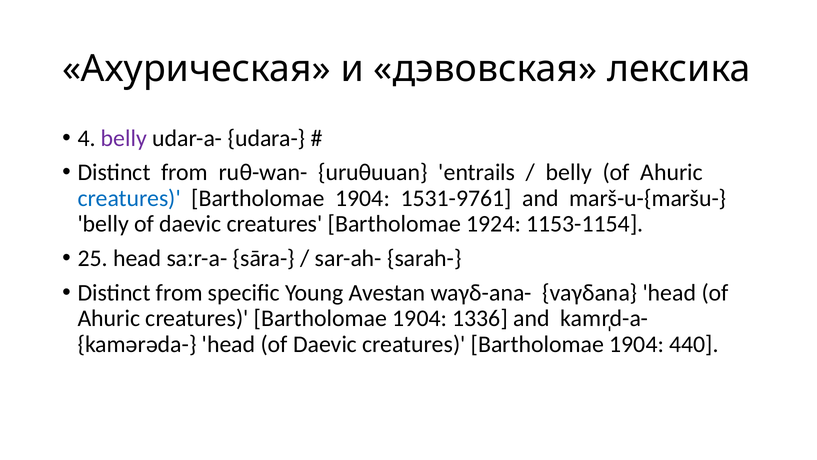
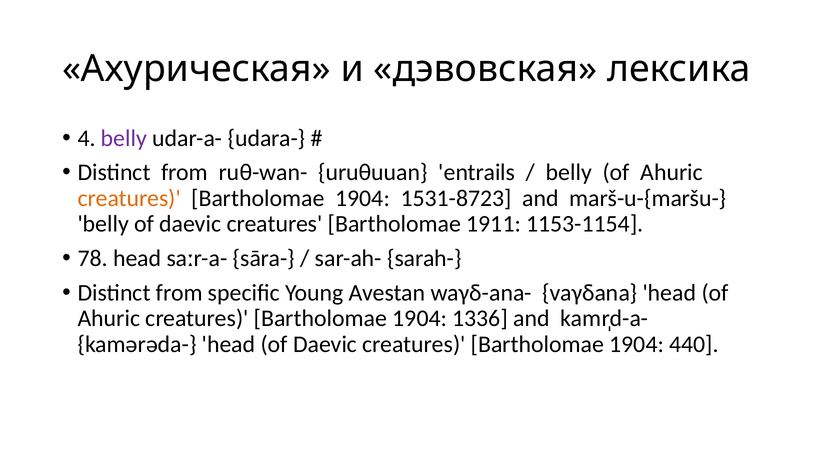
creatures at (129, 198) colour: blue -> orange
1531-9761: 1531-9761 -> 1531-8723
1924: 1924 -> 1911
25: 25 -> 78
